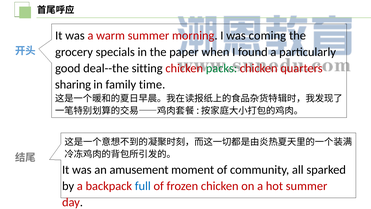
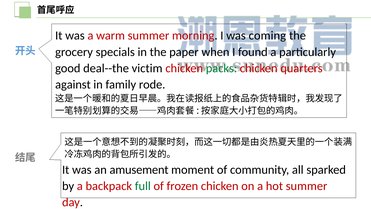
sitting: sitting -> victim
sharing: sharing -> against
time: time -> rode
full colour: blue -> green
